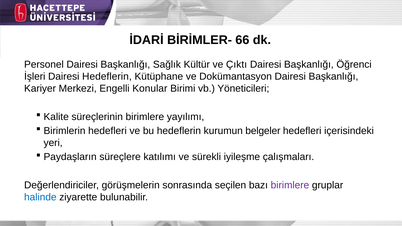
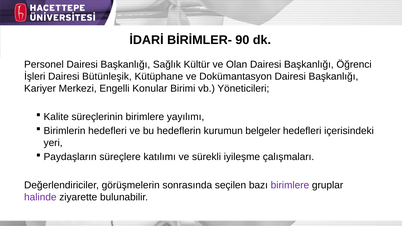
66: 66 -> 90
Çıktı: Çıktı -> Olan
Dairesi Hedeflerin: Hedeflerin -> Bütünleşik
halinde colour: blue -> purple
